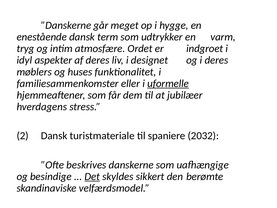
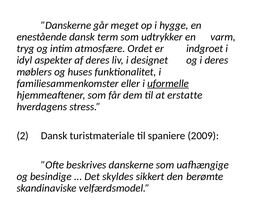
jubilæer: jubilæer -> erstatte
2032: 2032 -> 2009
Det underline: present -> none
